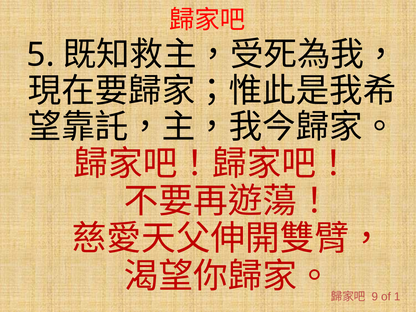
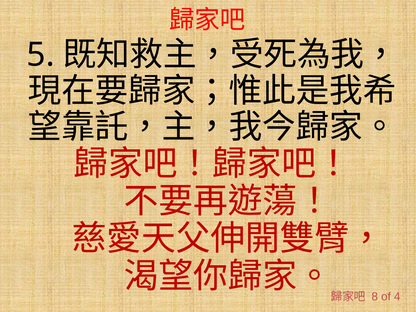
9: 9 -> 8
1: 1 -> 4
